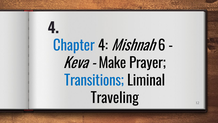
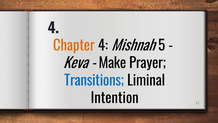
Chapter colour: blue -> orange
6: 6 -> 5
Traveling: Traveling -> Intention
